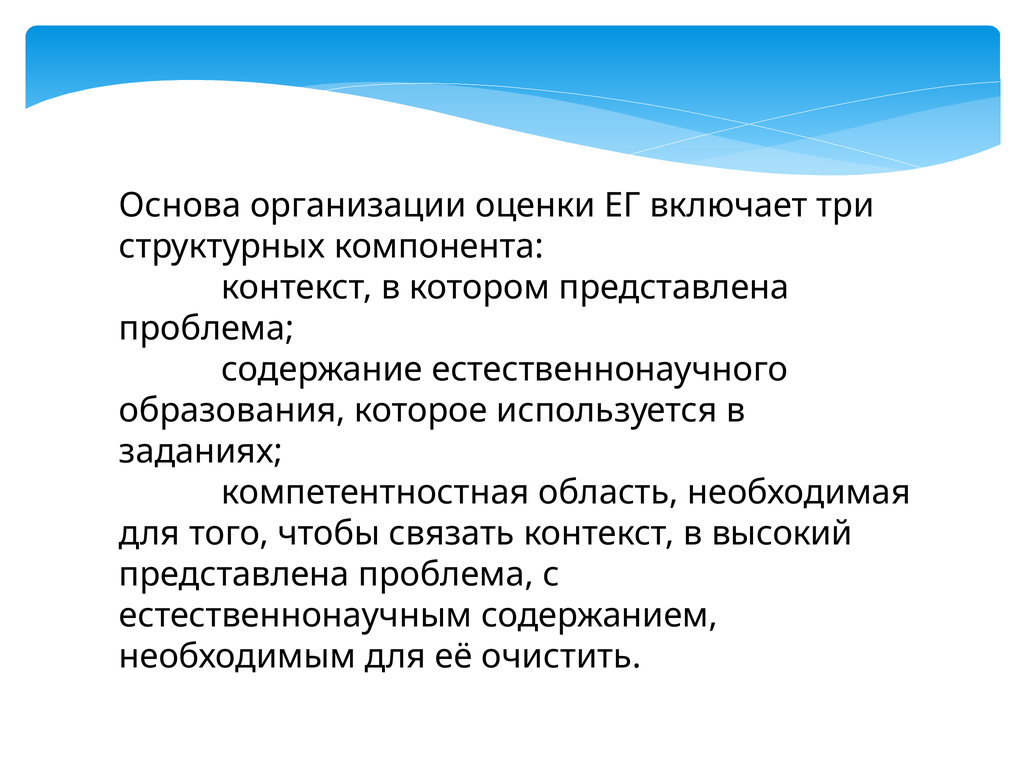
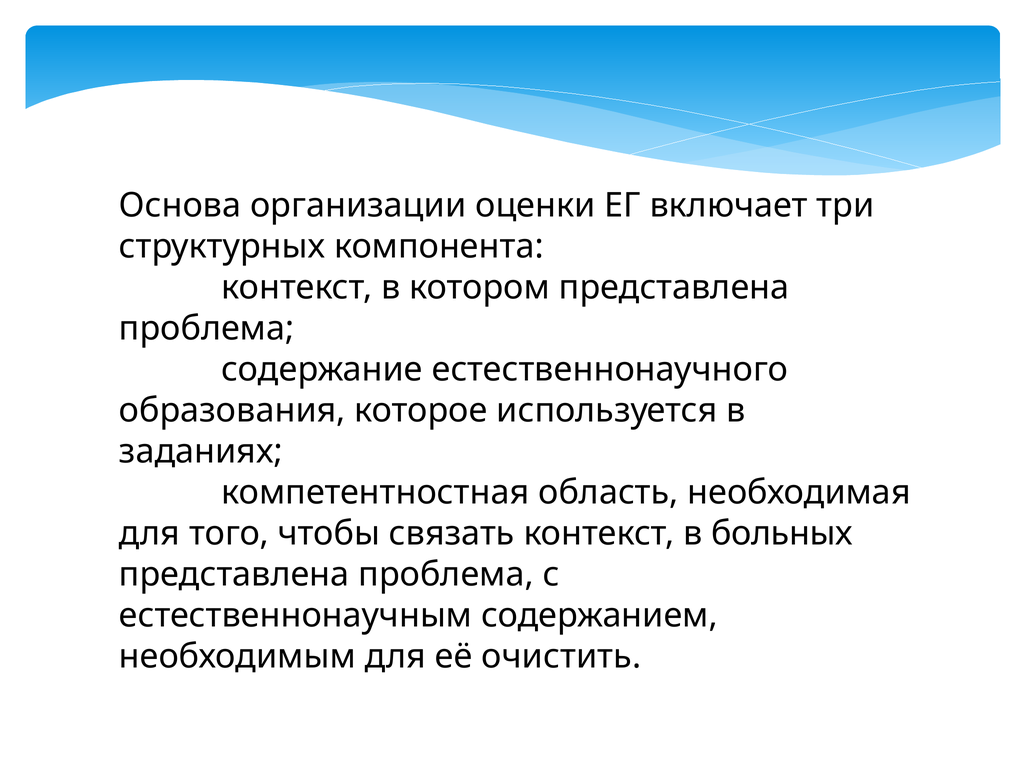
высокий: высокий -> больных
